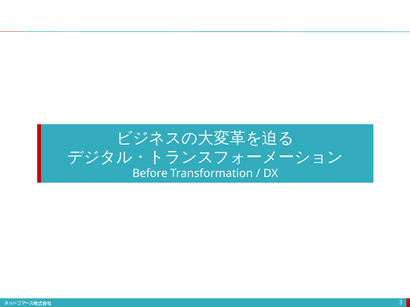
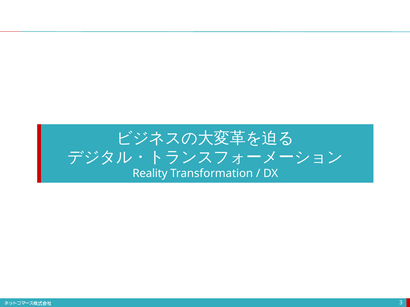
Before: Before -> Reality
